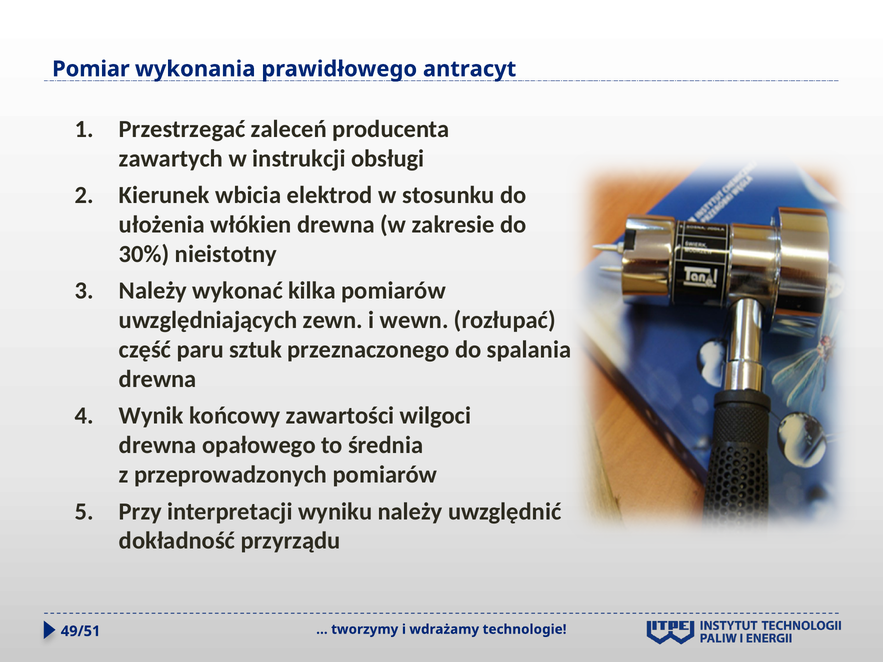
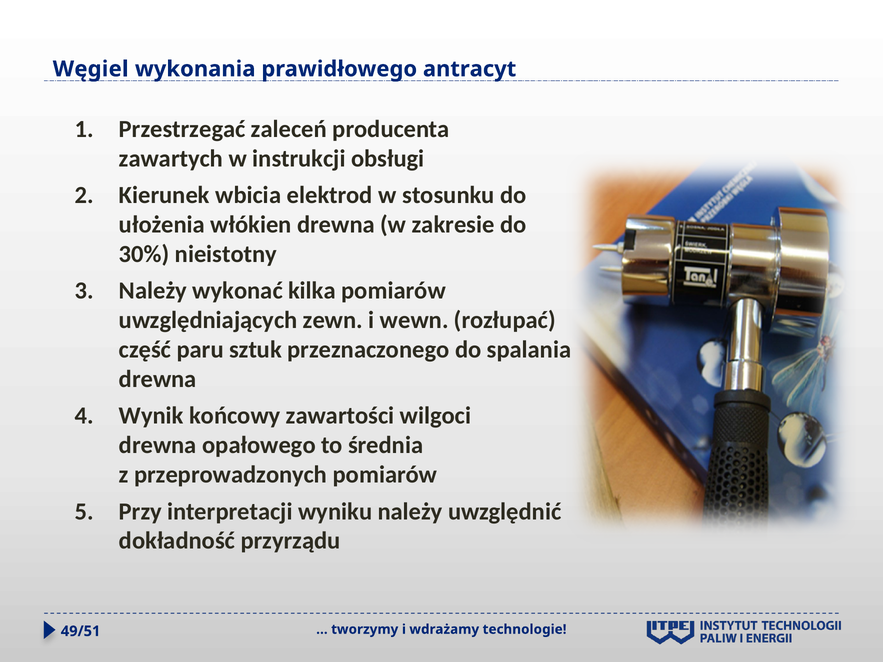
Pomiar: Pomiar -> Węgiel
